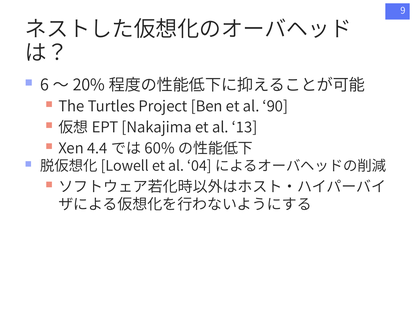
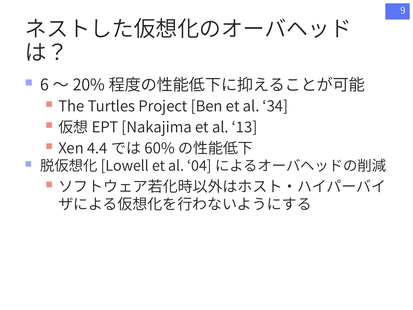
90: 90 -> 34
